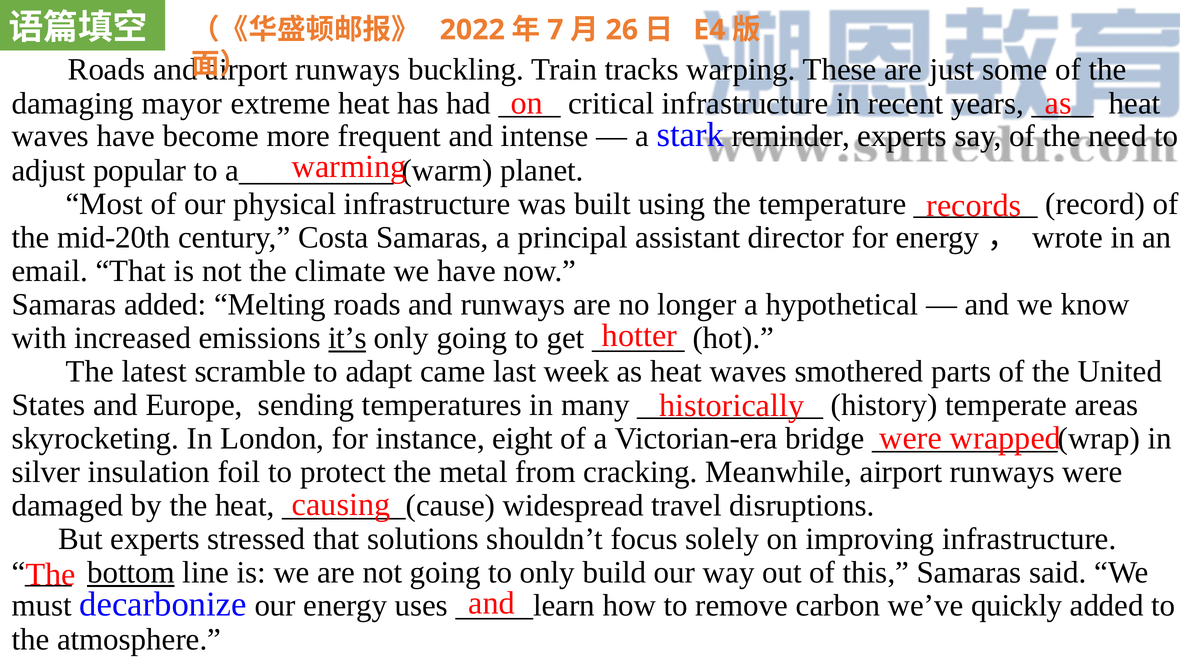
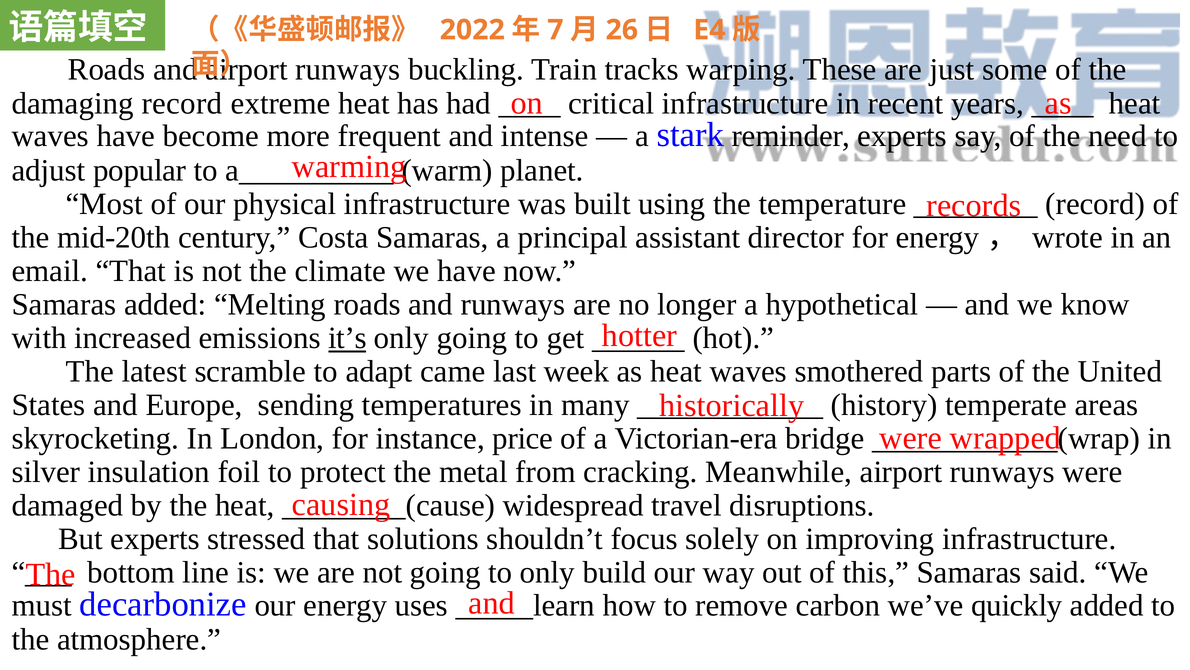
damaging mayor: mayor -> record
eight: eight -> price
bottom underline: present -> none
